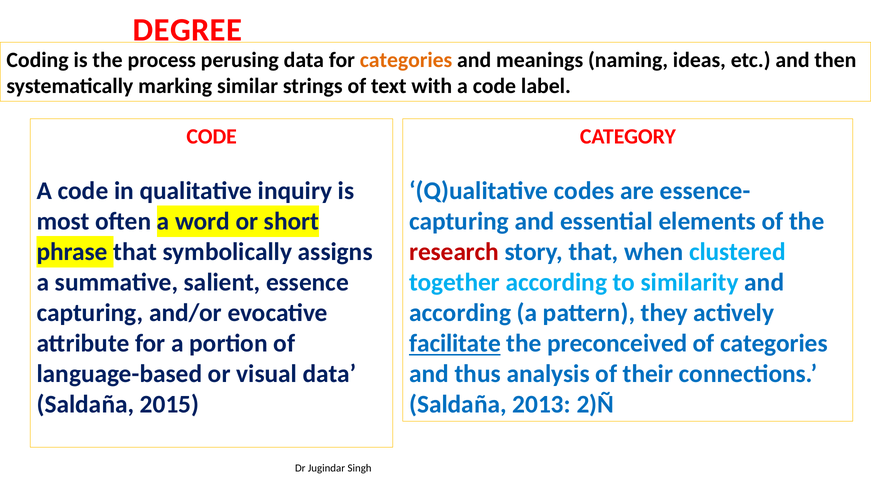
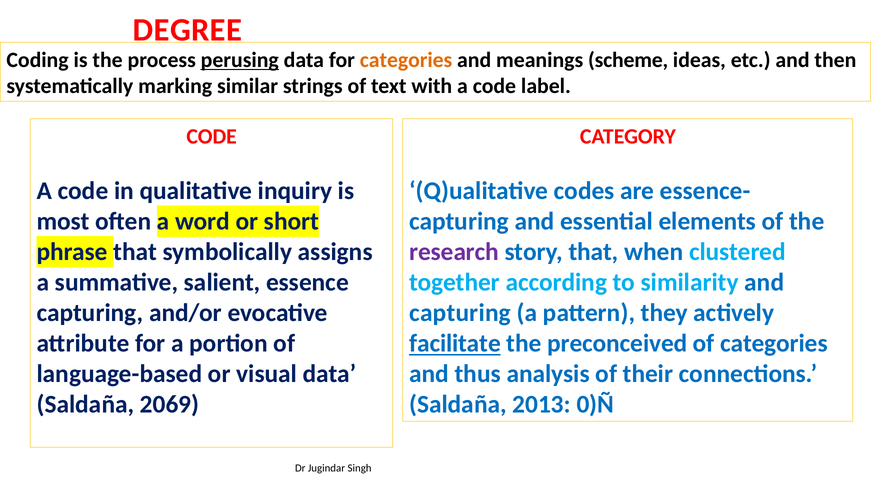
perusing underline: none -> present
naming: naming -> scheme
research colour: red -> purple
according at (460, 313): according -> capturing
2015: 2015 -> 2069
2)Ñ: 2)Ñ -> 0)Ñ
